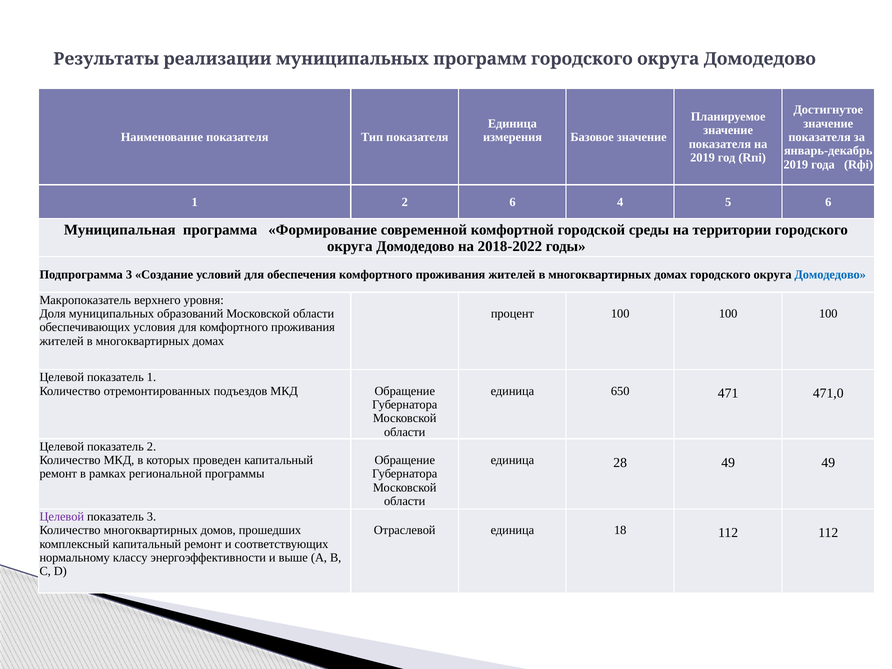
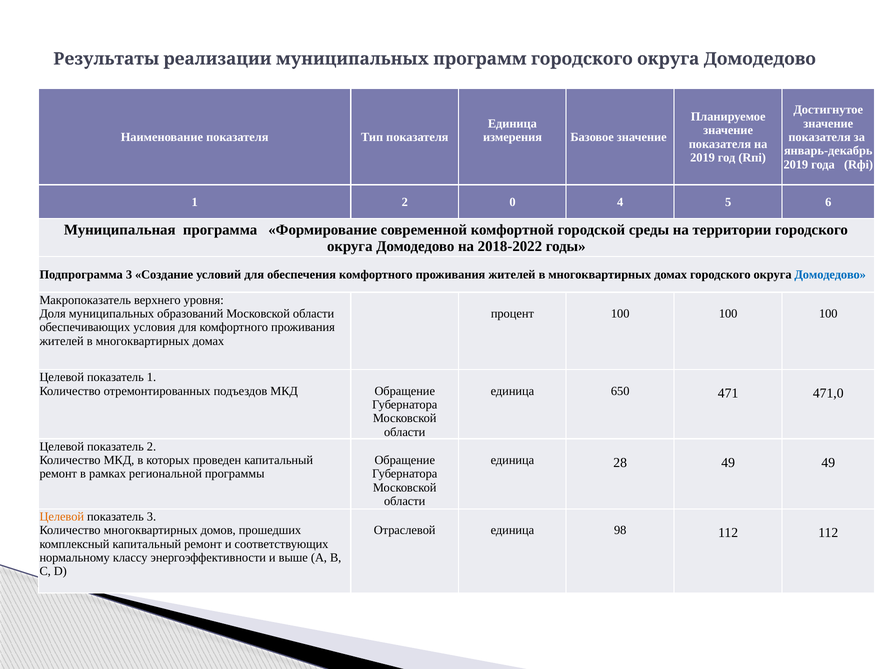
2 6: 6 -> 0
Целевой at (62, 517) colour: purple -> orange
18: 18 -> 98
